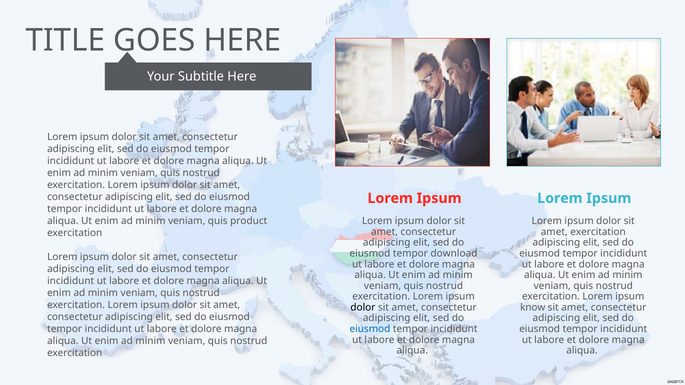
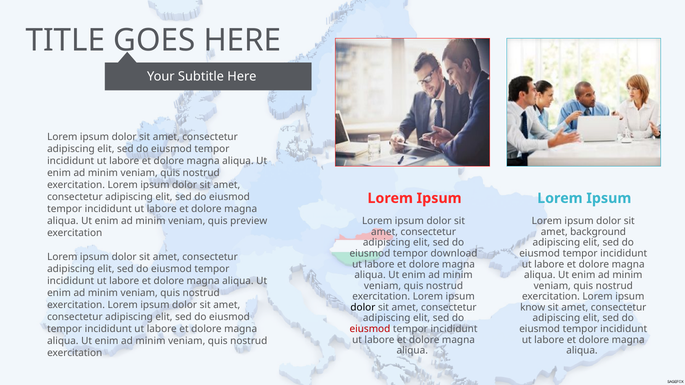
product: product -> preview
amet exercitation: exercitation -> background
eiusmod at (370, 329) colour: blue -> red
